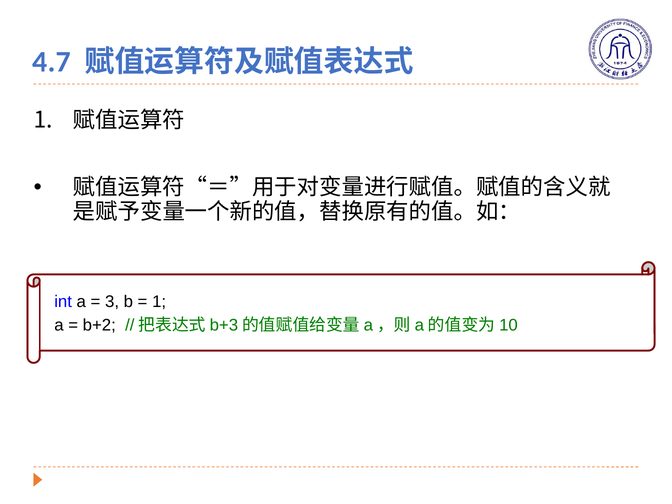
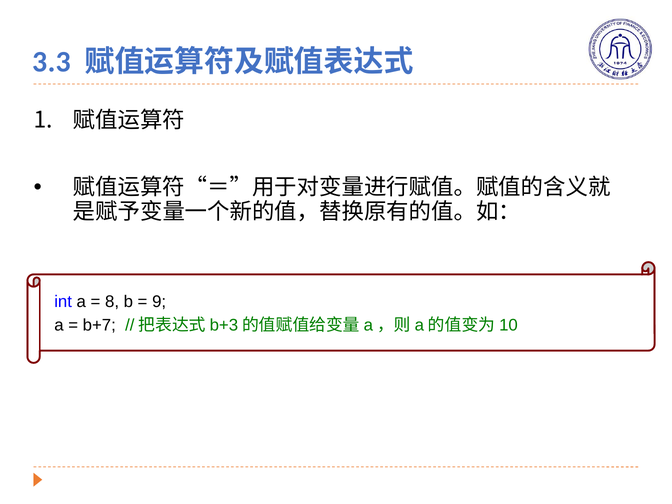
4.7: 4.7 -> 3.3
3: 3 -> 8
1 at (159, 302): 1 -> 9
b+2: b+2 -> b+7
